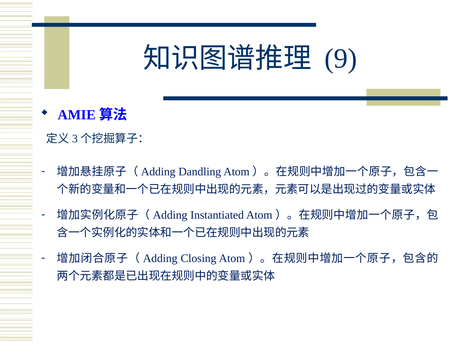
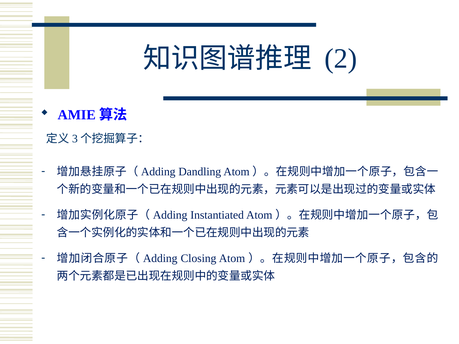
9: 9 -> 2
